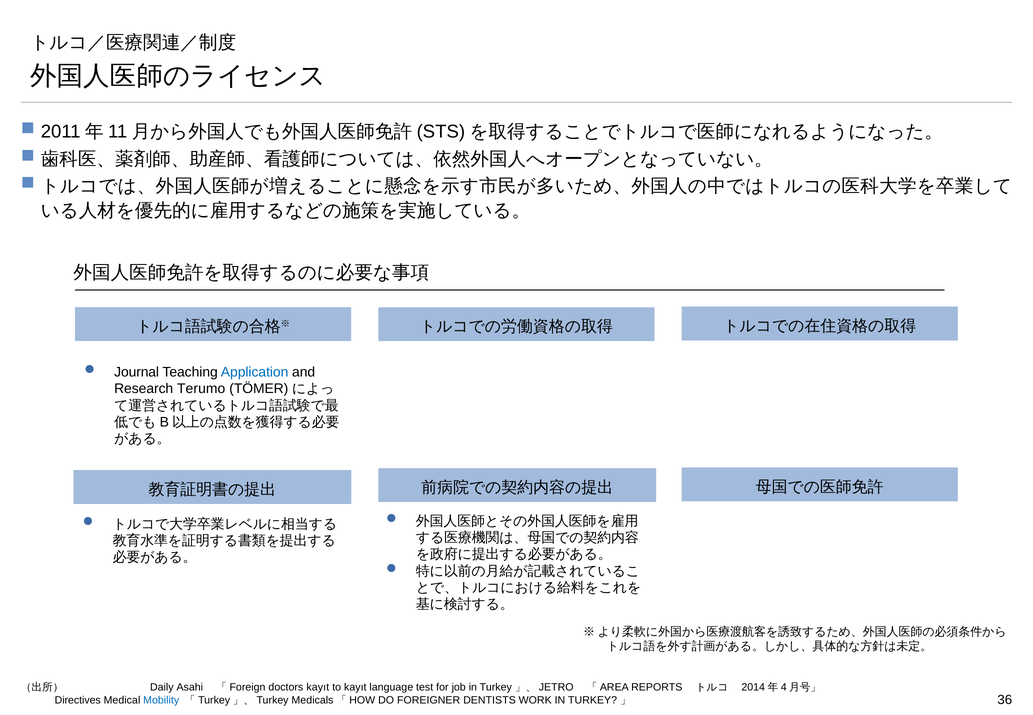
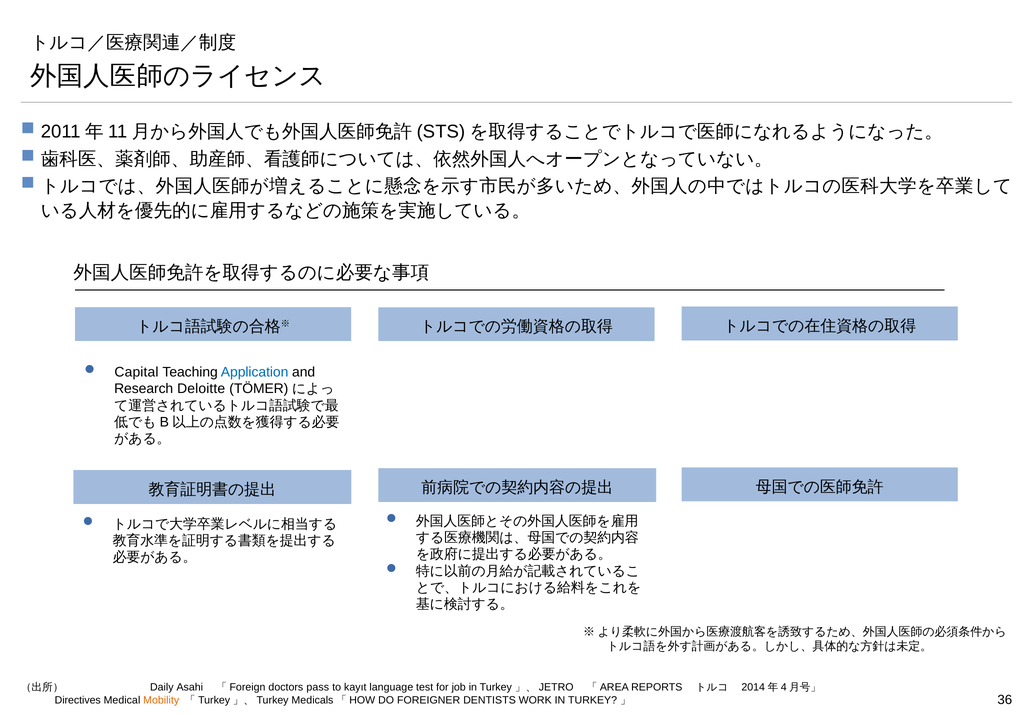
Journal: Journal -> Capital
Terumo: Terumo -> Deloitte
doctors kayıt: kayıt -> pass
Mobility colour: blue -> orange
